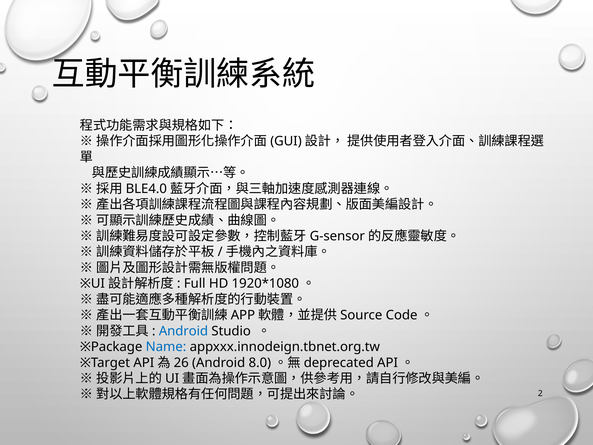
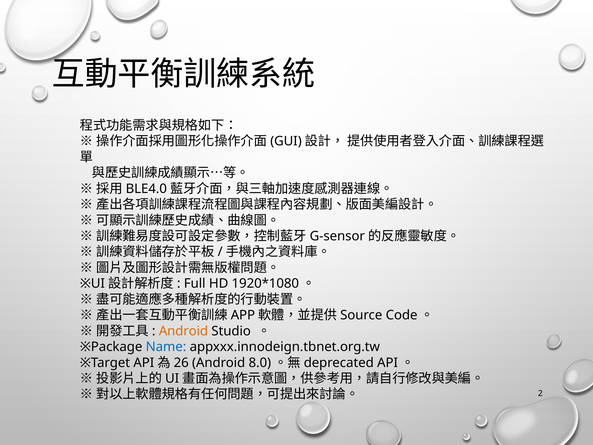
Android at (183, 331) colour: blue -> orange
